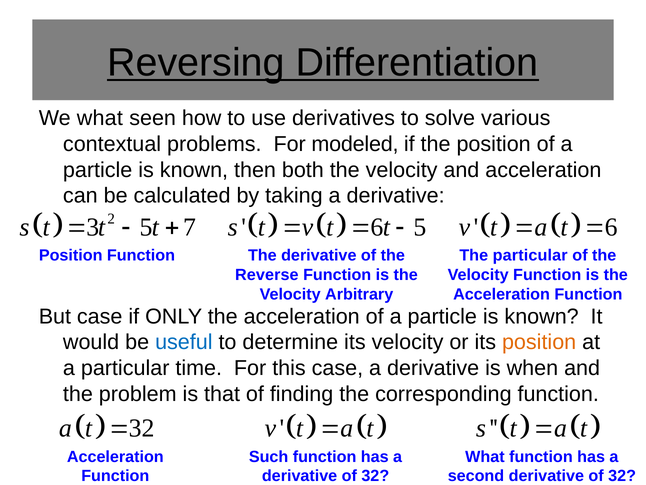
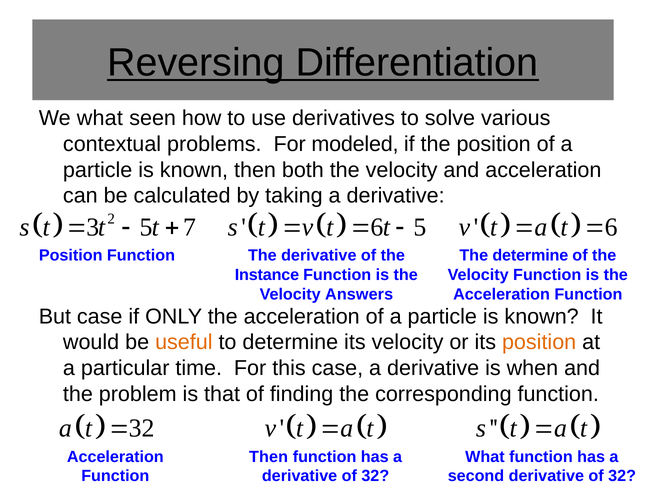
The particular: particular -> determine
Reverse: Reverse -> Instance
Arbitrary: Arbitrary -> Answers
useful colour: blue -> orange
Such at (269, 456): Such -> Then
